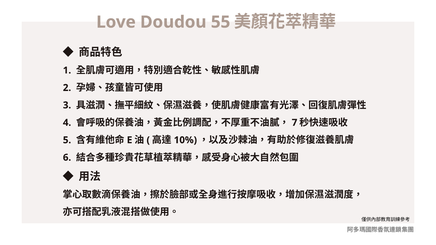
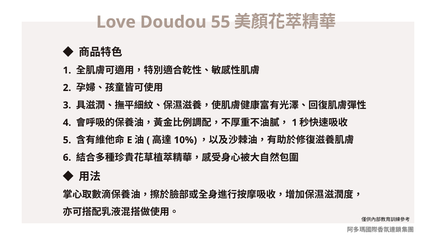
7 at (295, 123): 7 -> 1
